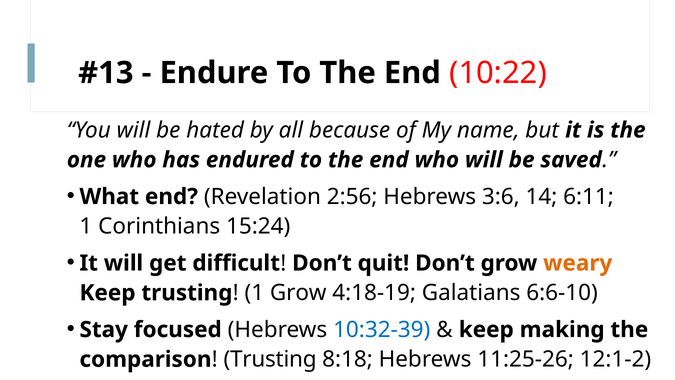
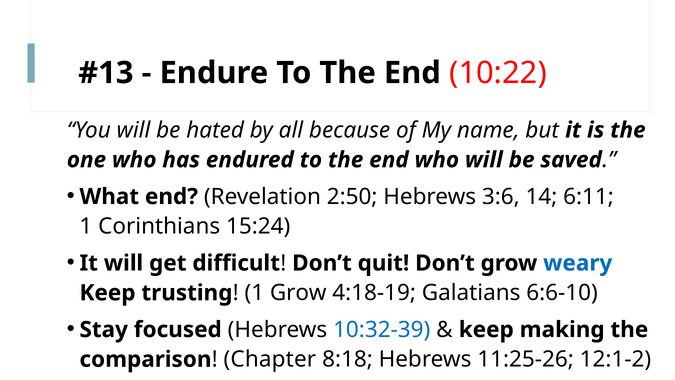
2:56: 2:56 -> 2:50
weary colour: orange -> blue
Trusting at (270, 359): Trusting -> Chapter
